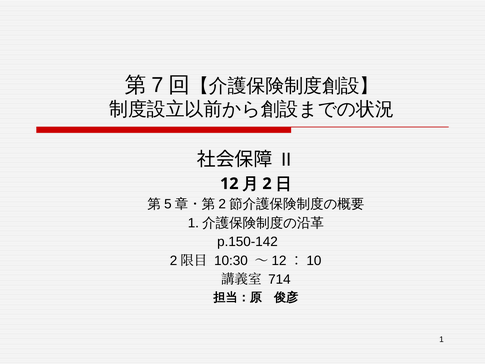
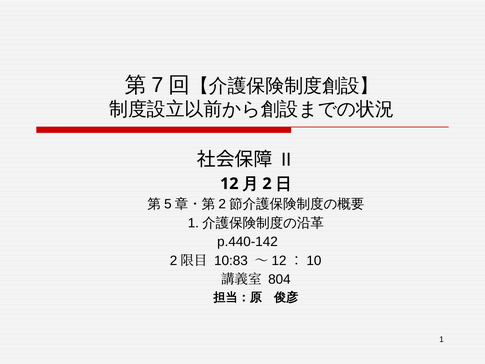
p.150-142: p.150-142 -> p.440-142
10:30: 10:30 -> 10:83
714: 714 -> 804
